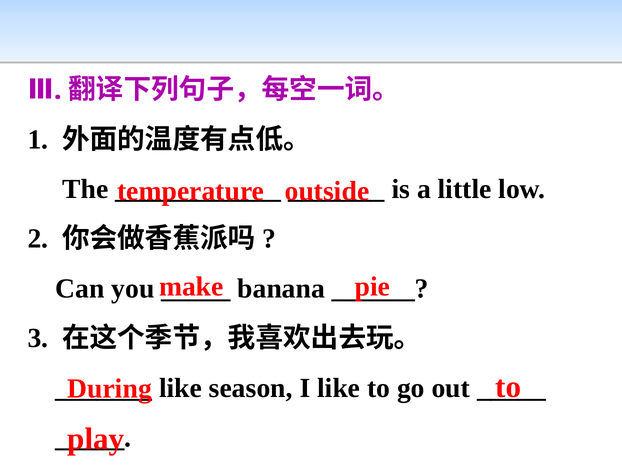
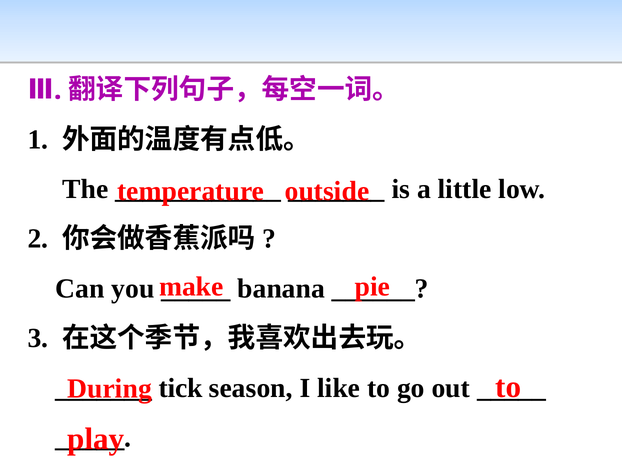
like at (181, 388): like -> tick
